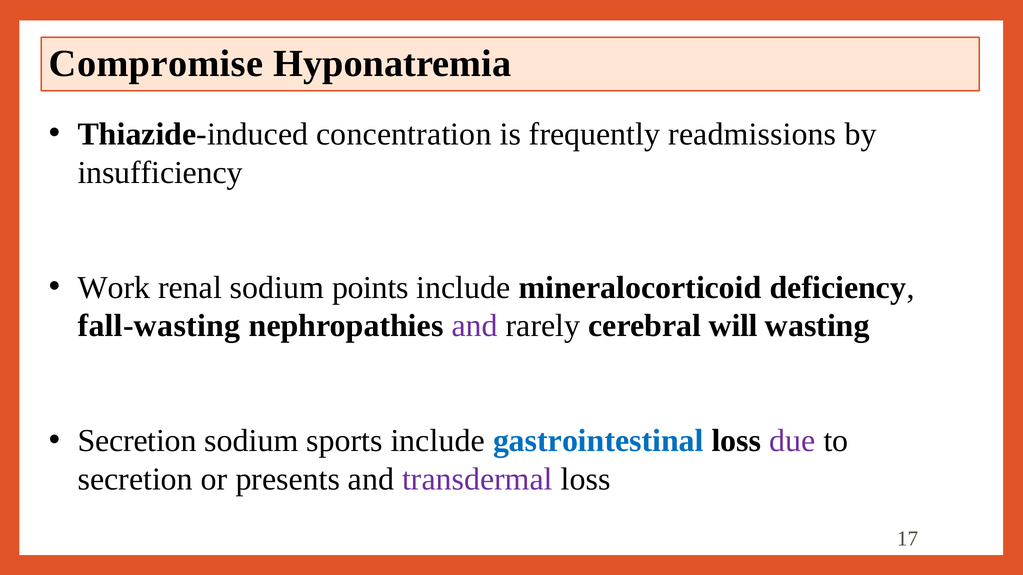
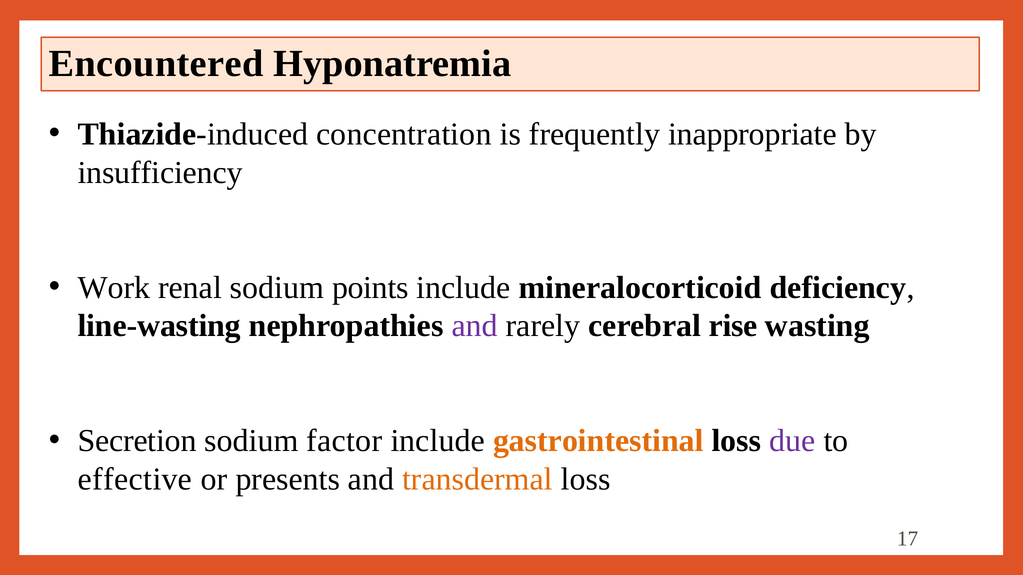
Compromise: Compromise -> Encountered
readmissions: readmissions -> inappropriate
fall-wasting: fall-wasting -> line-wasting
will: will -> rise
sports: sports -> factor
gastrointestinal colour: blue -> orange
secretion at (135, 479): secretion -> effective
transdermal colour: purple -> orange
